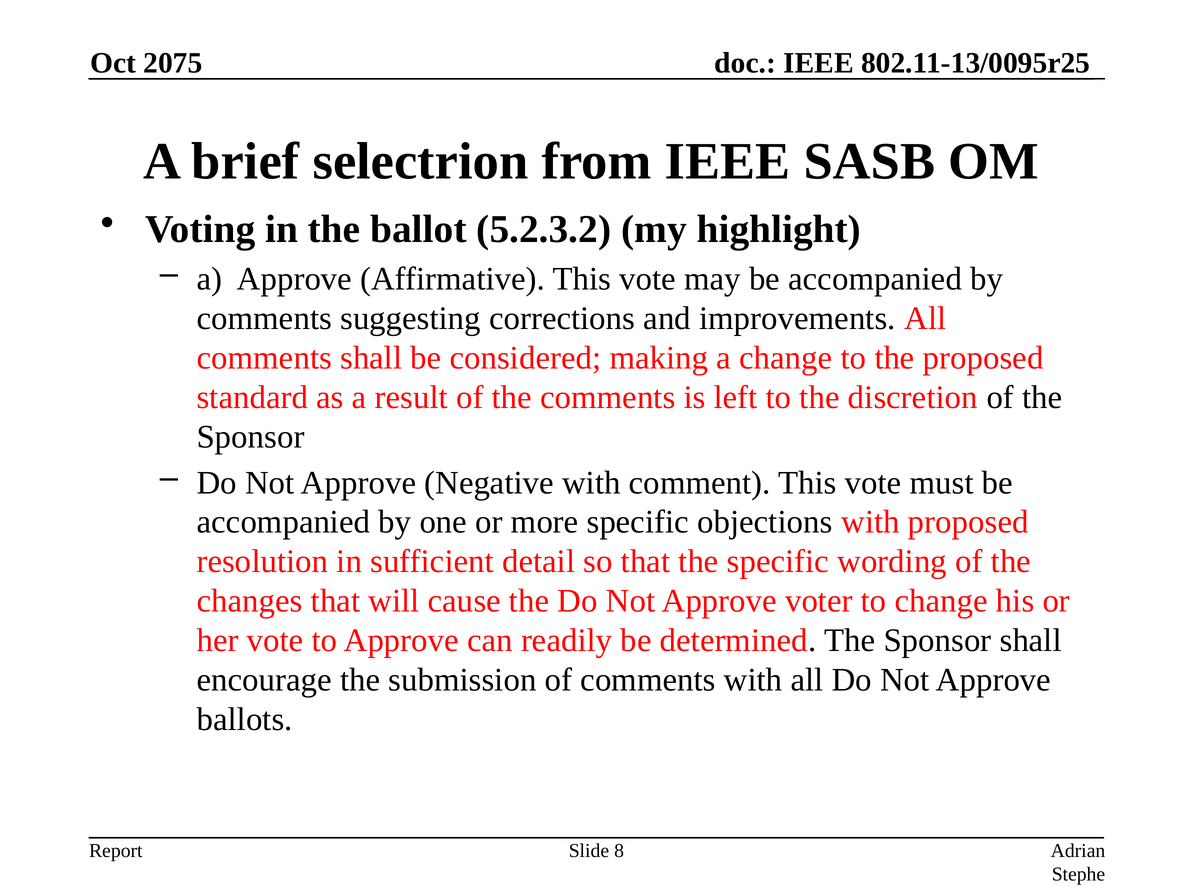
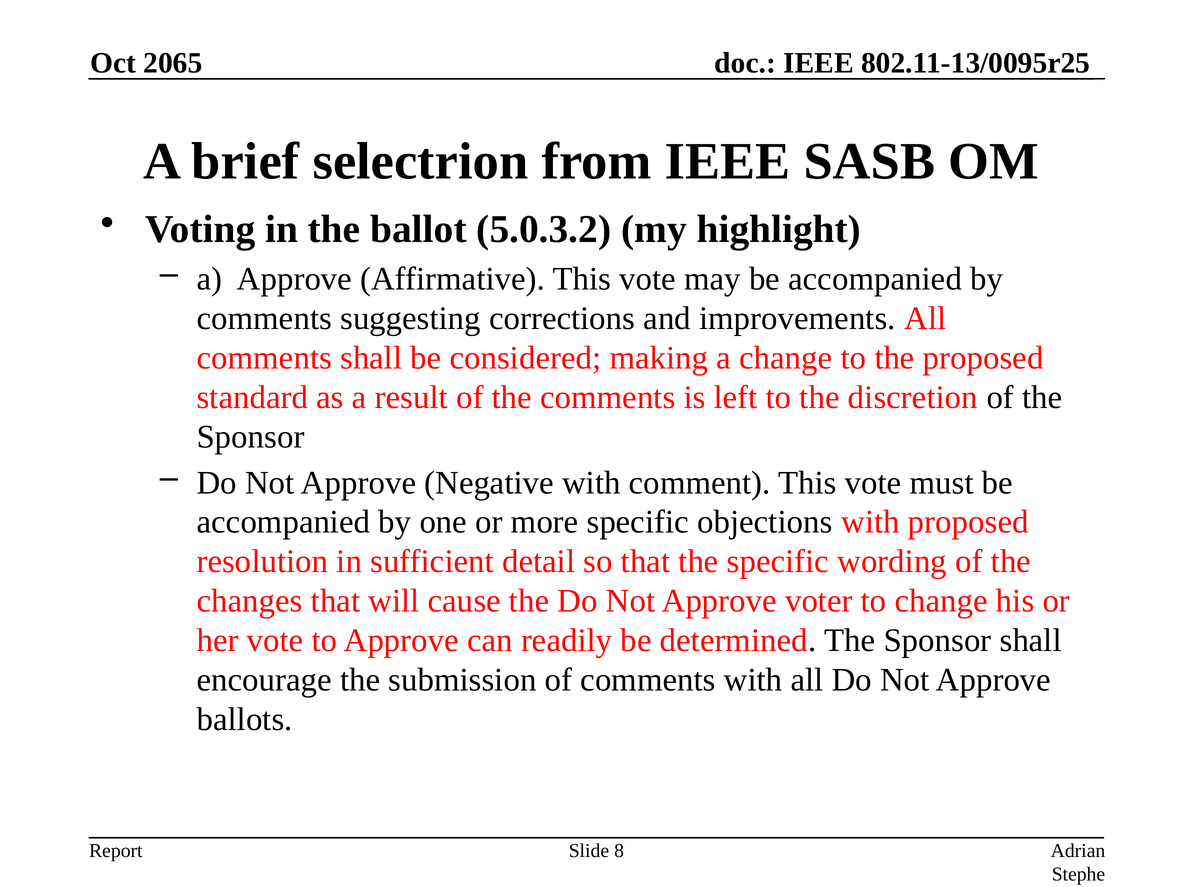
2075: 2075 -> 2065
5.2.3.2: 5.2.3.2 -> 5.0.3.2
